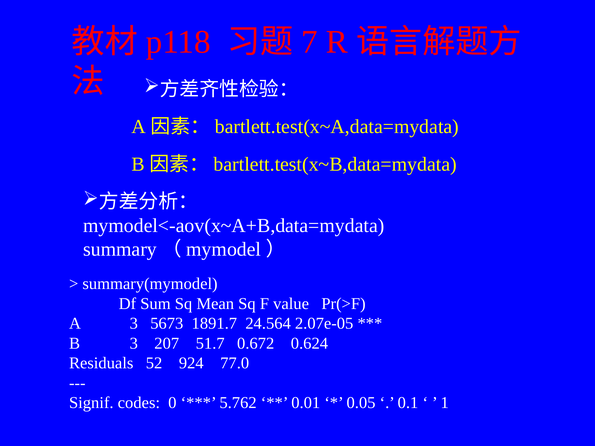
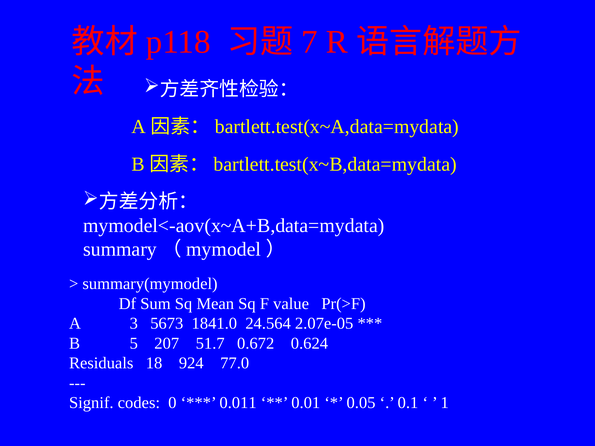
1891.7: 1891.7 -> 1841.0
B 3: 3 -> 5
52: 52 -> 18
5.762: 5.762 -> 0.011
